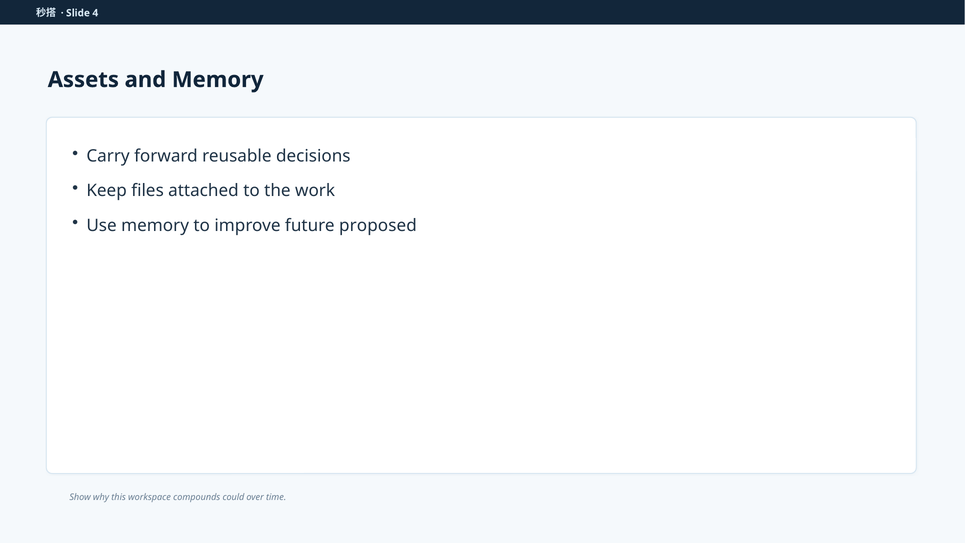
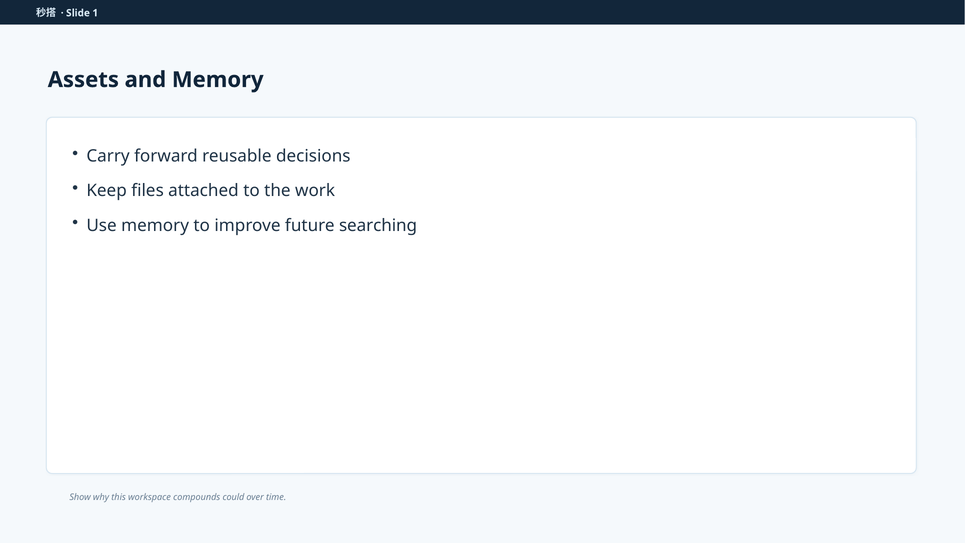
4: 4 -> 1
proposed: proposed -> searching
